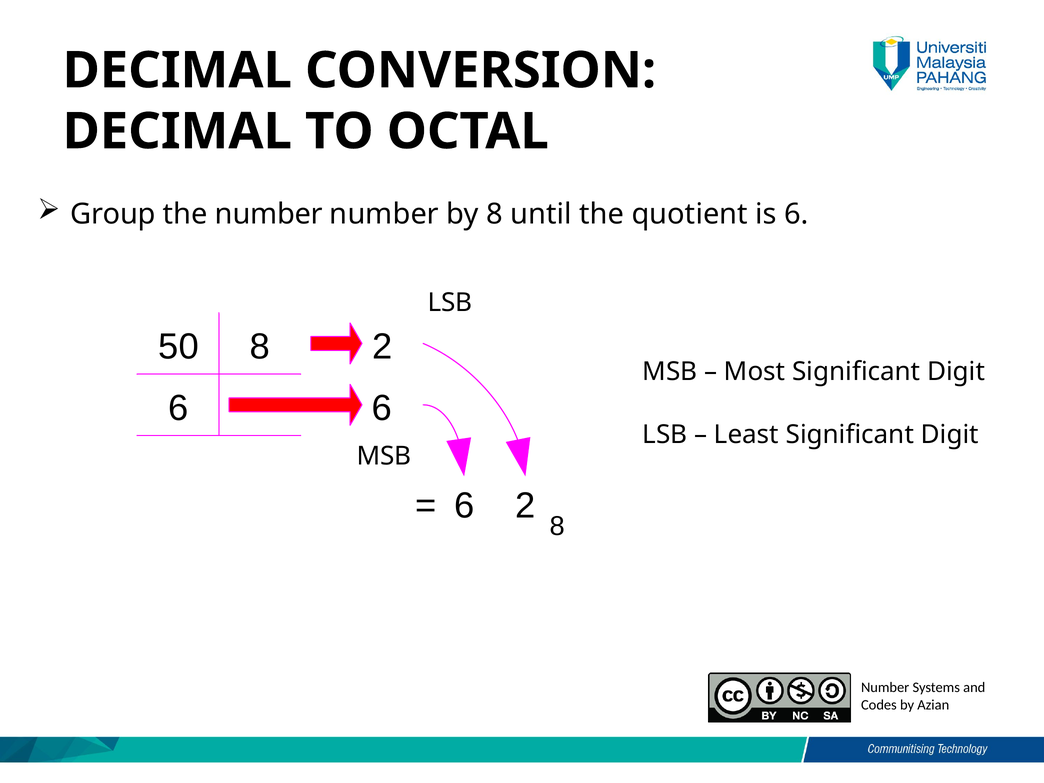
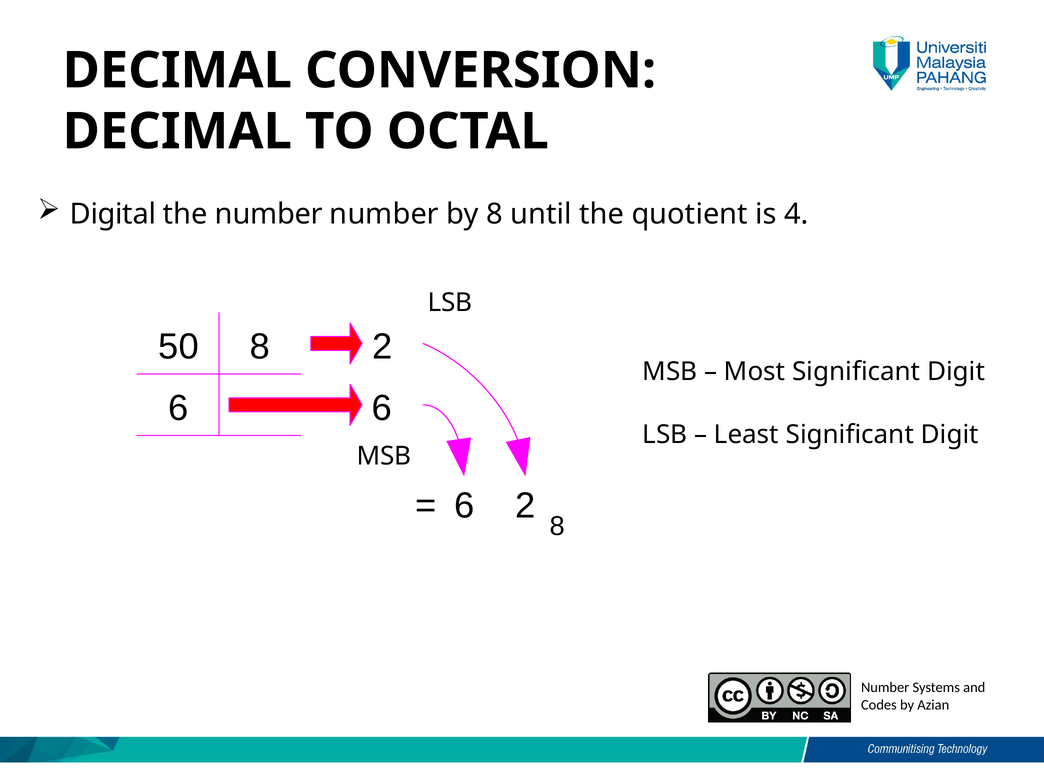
Group: Group -> Digital
is 6: 6 -> 4
